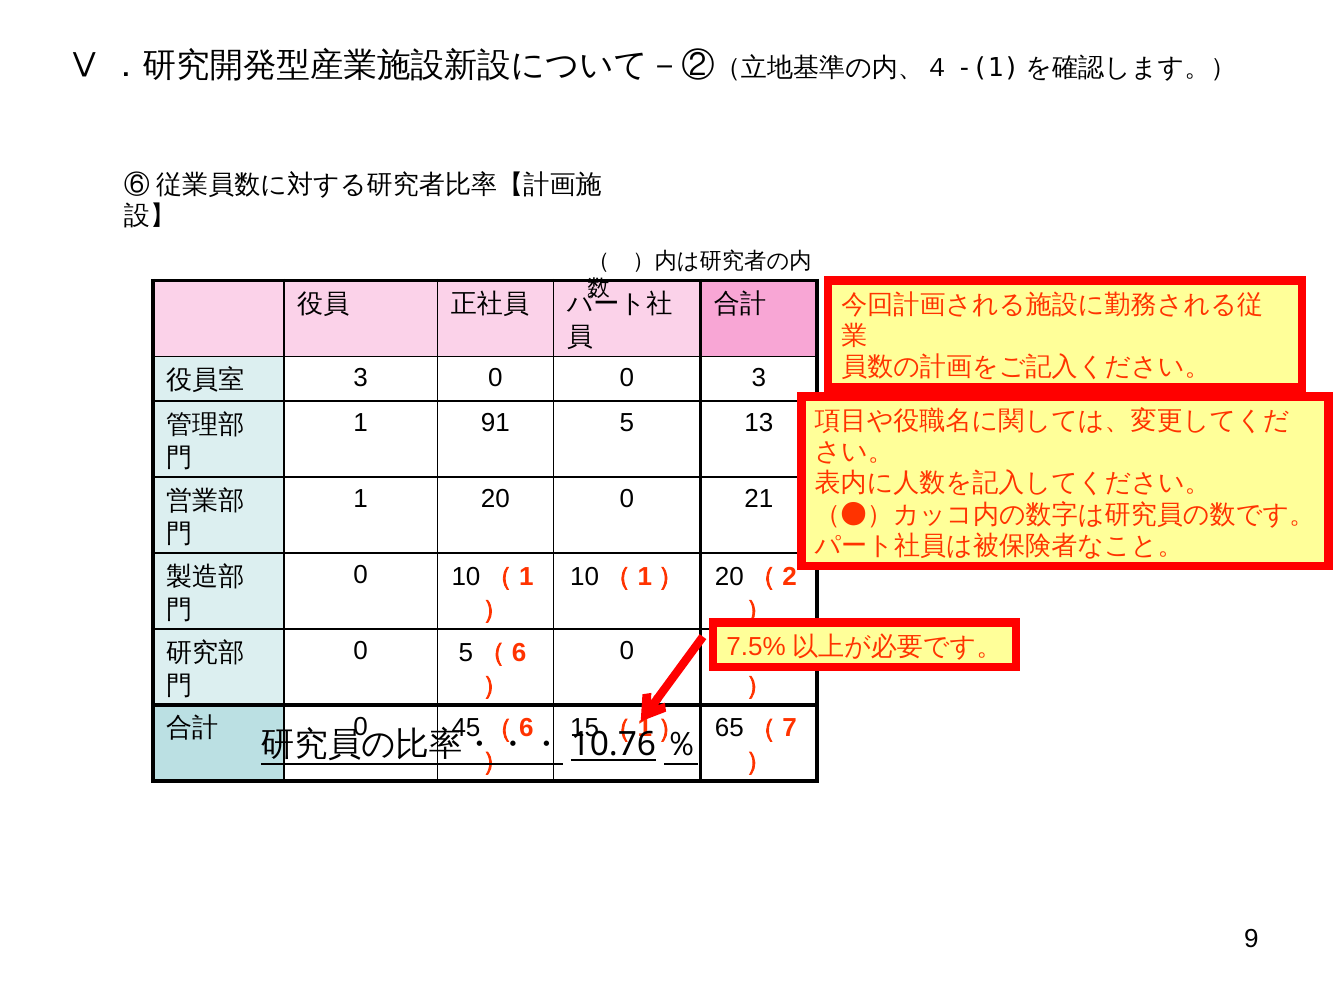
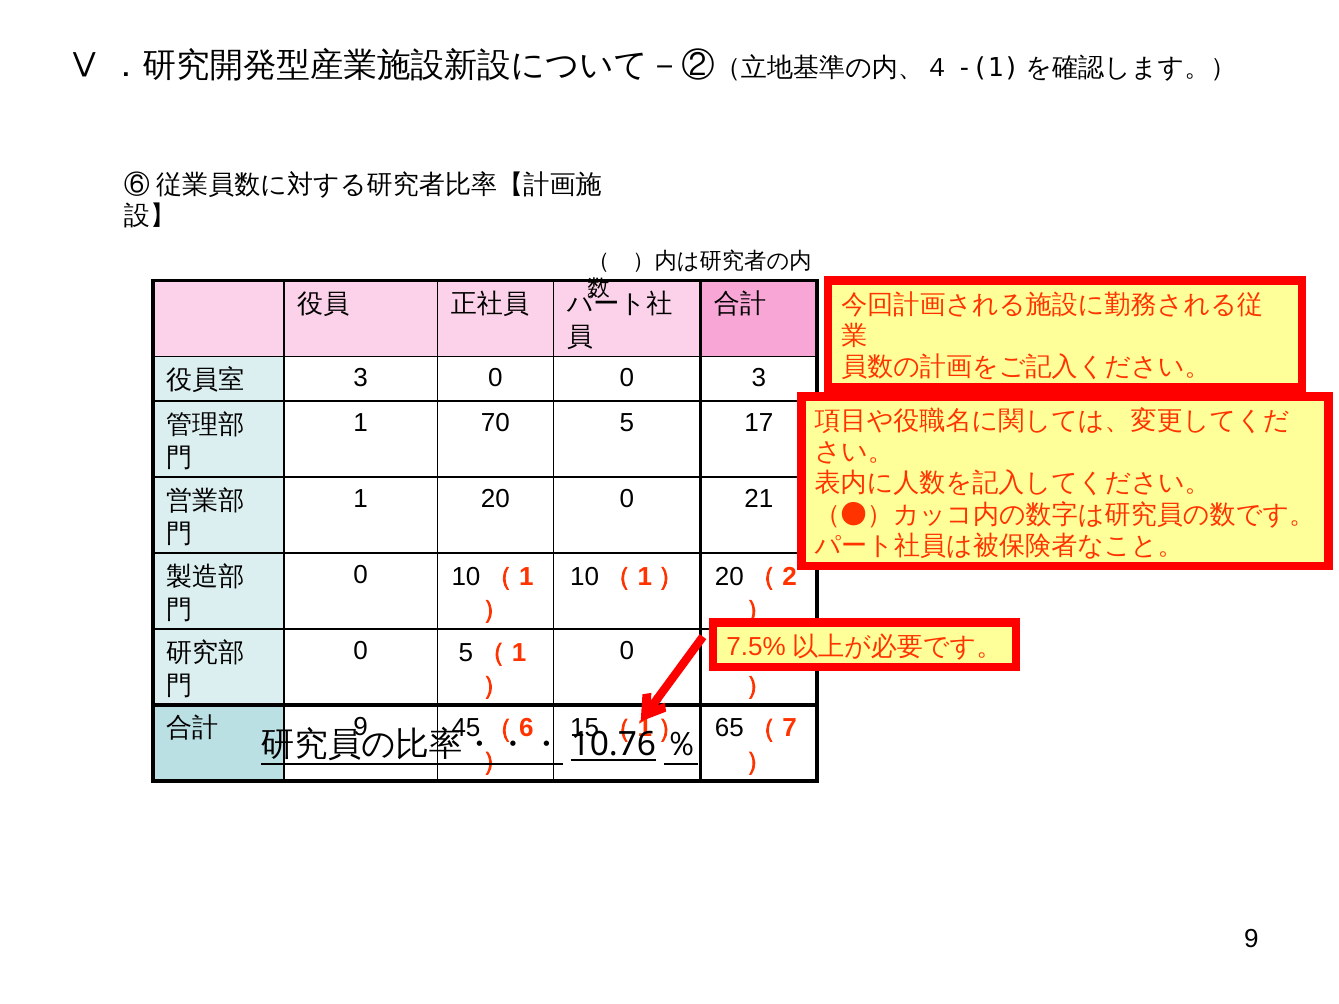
91: 91 -> 70
13: 13 -> 17
6 at (519, 653): 6 -> 1
0 at (361, 727): 0 -> 9
